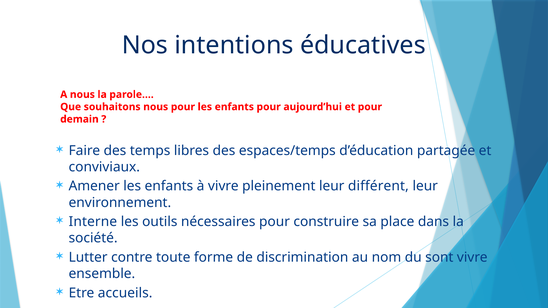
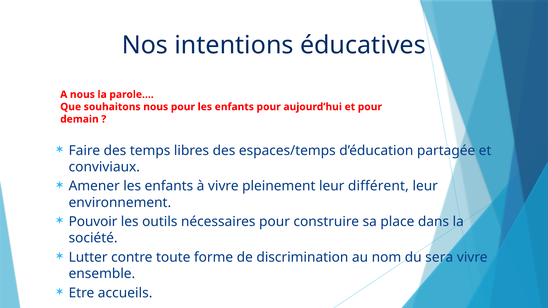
Interne: Interne -> Pouvoir
sont: sont -> sera
